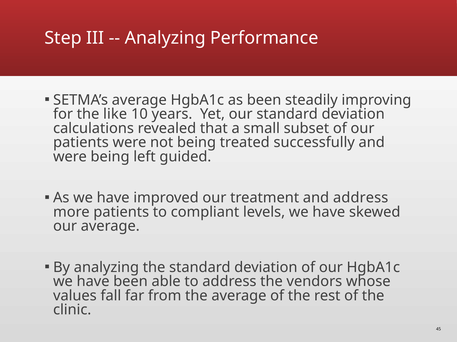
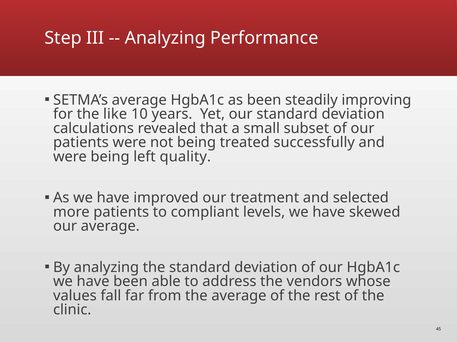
guided: guided -> quality
and address: address -> selected
